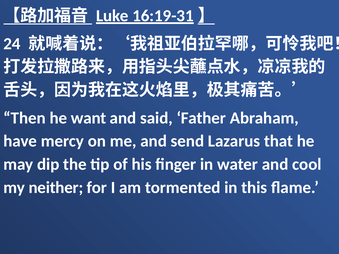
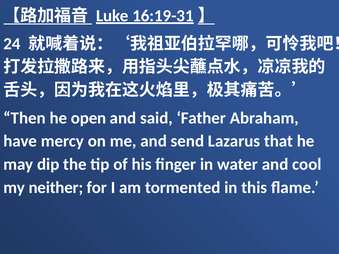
want: want -> open
